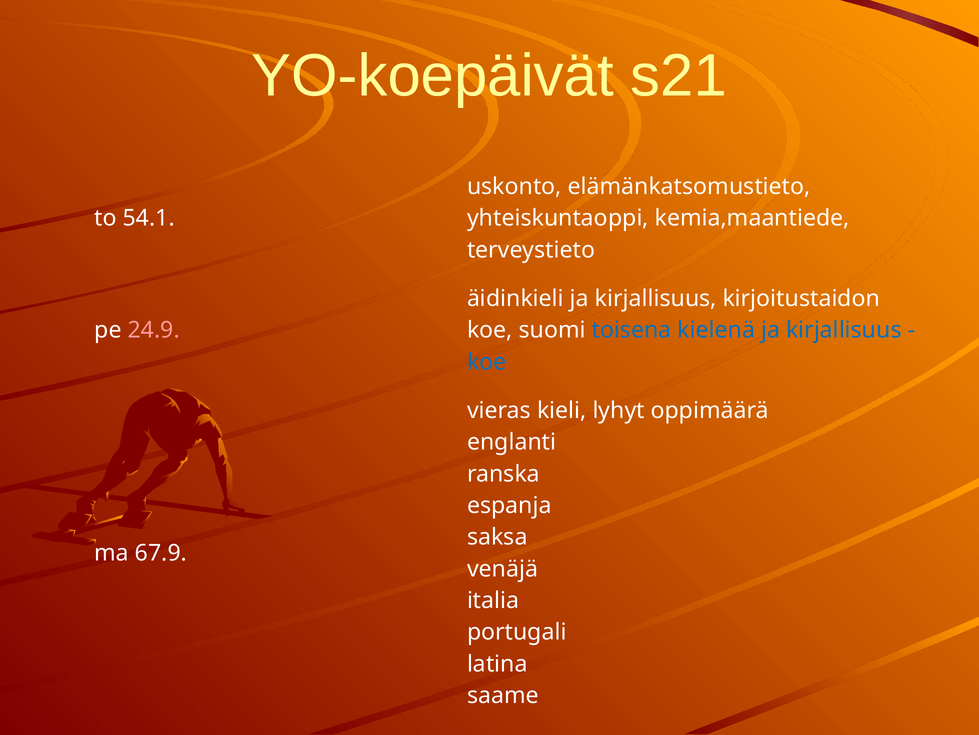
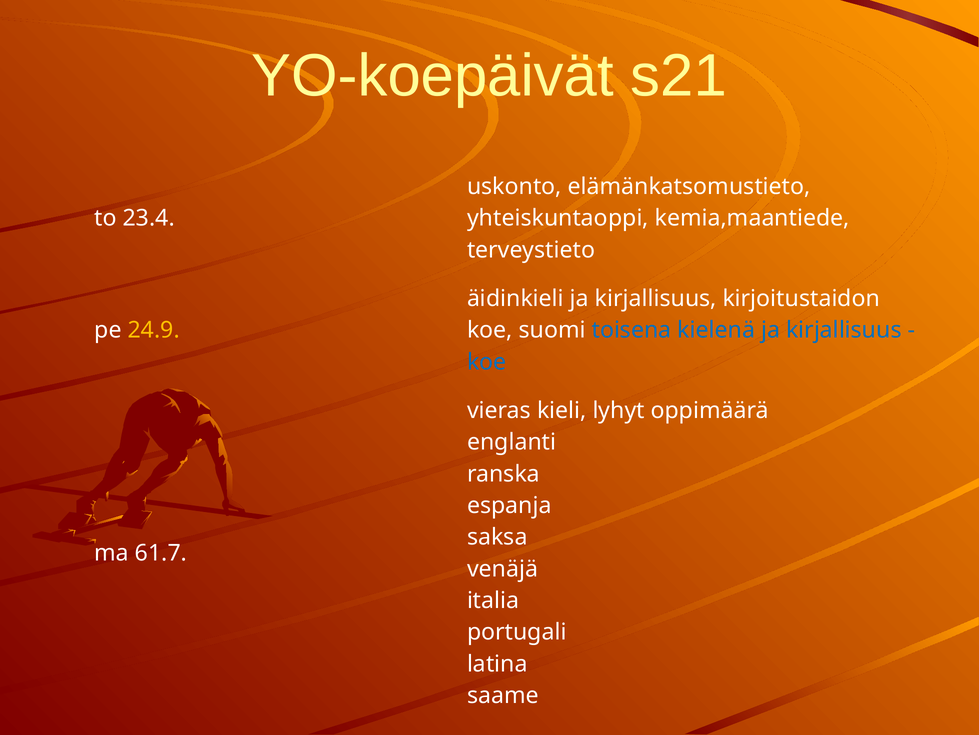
54.1: 54.1 -> 23.4
24.9 colour: pink -> yellow
67.9: 67.9 -> 61.7
